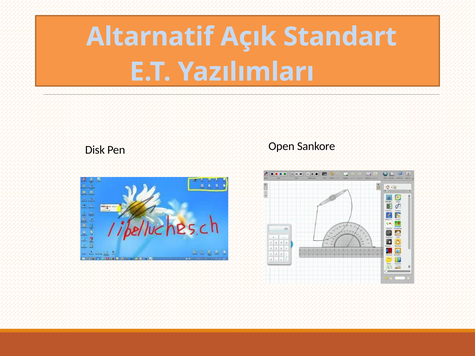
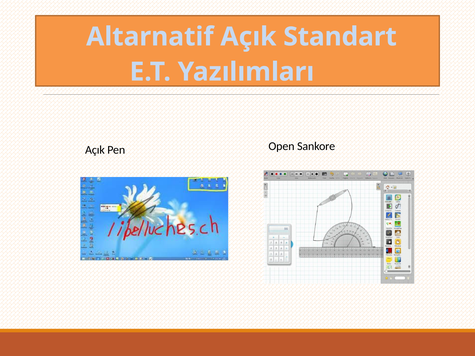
Disk at (95, 150): Disk -> Açık
